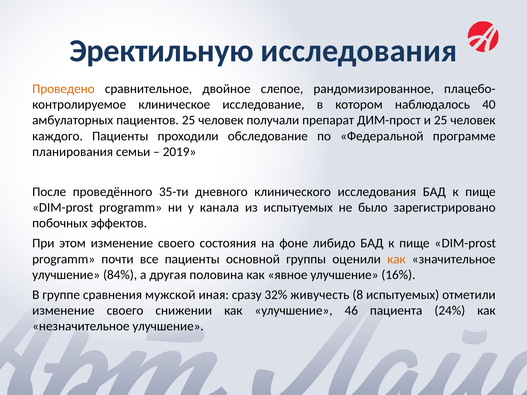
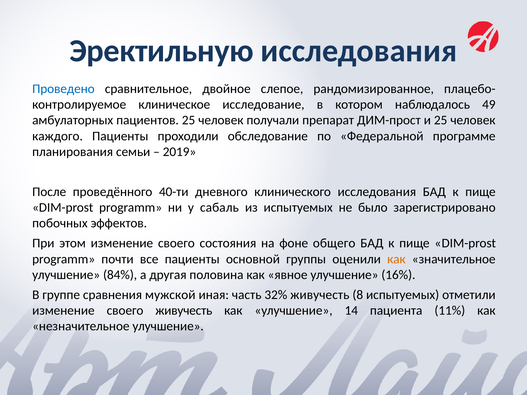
Проведено colour: orange -> blue
40: 40 -> 49
35-ти: 35-ти -> 40-ти
канала: канала -> сабаль
либидо: либидо -> общего
сразу: сразу -> часть
своего снижении: снижении -> живучесть
46: 46 -> 14
24%: 24% -> 11%
